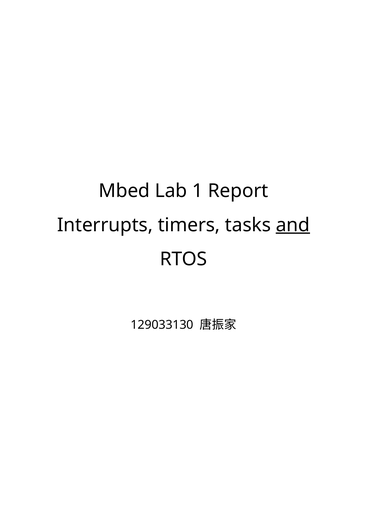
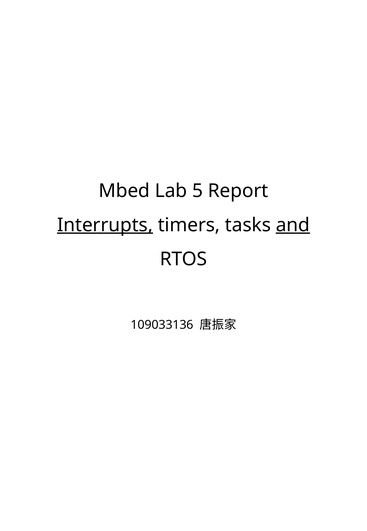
1: 1 -> 5
Interrupts underline: none -> present
129033130: 129033130 -> 109033136
